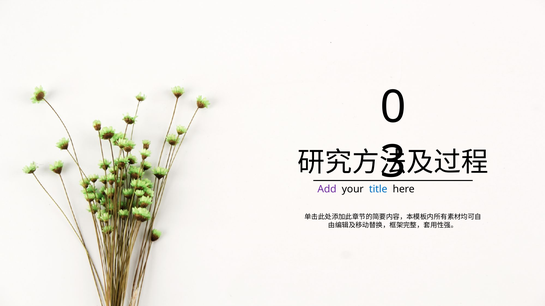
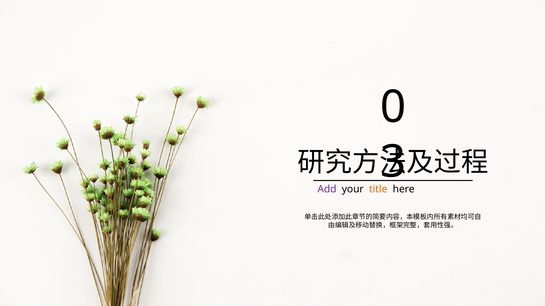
title colour: blue -> orange
